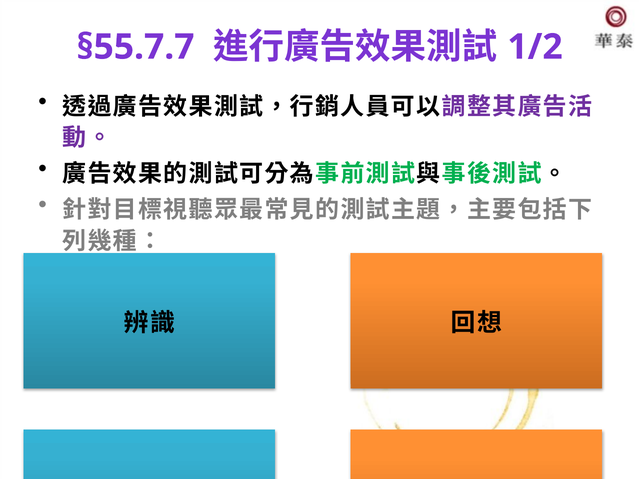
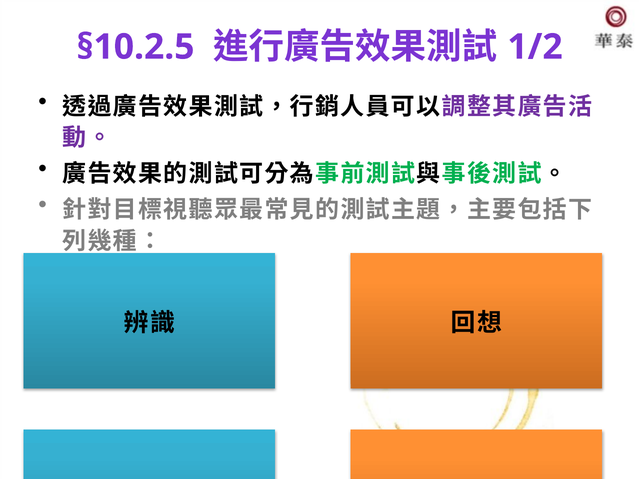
§55.7.7: §55.7.7 -> §10.2.5
